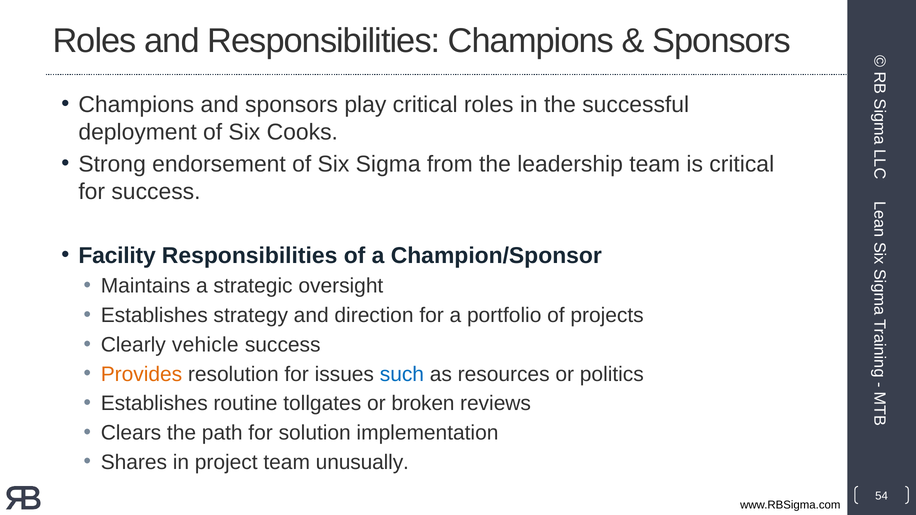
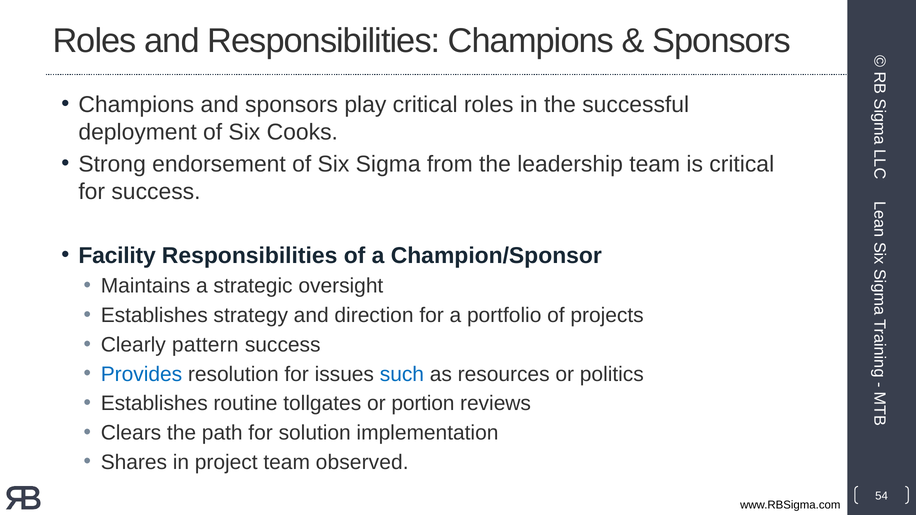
vehicle: vehicle -> pattern
Provides colour: orange -> blue
broken: broken -> portion
unusually: unusually -> observed
